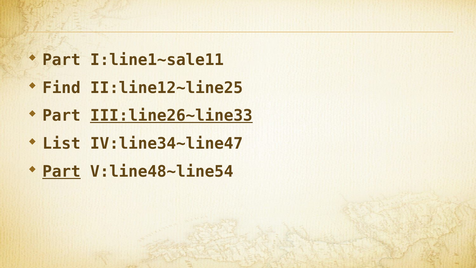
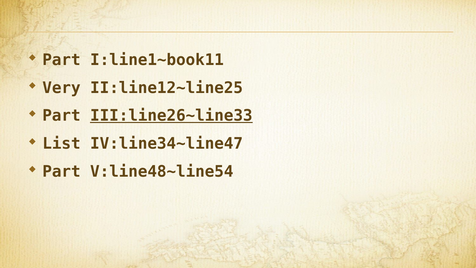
I:line1~sale11: I:line1~sale11 -> I:line1~book11
Find: Find -> Very
Part at (61, 171) underline: present -> none
